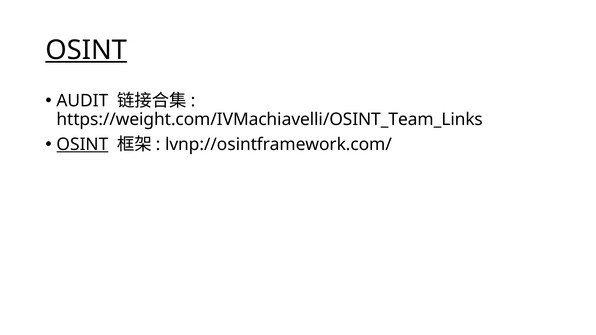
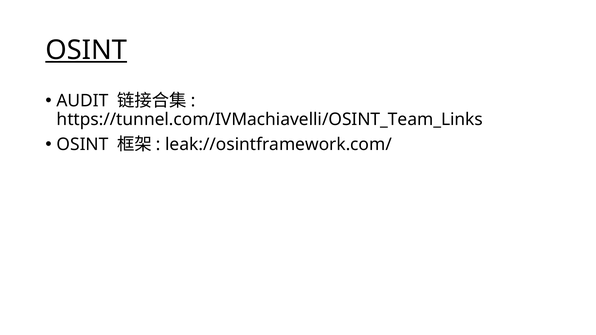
https://weight.com/IVMachiavelli/OSINT_Team_Links: https://weight.com/IVMachiavelli/OSINT_Team_Links -> https://tunnel.com/IVMachiavelli/OSINT_Team_Links
OSINT at (83, 145) underline: present -> none
lvnp://osintframework.com/: lvnp://osintframework.com/ -> leak://osintframework.com/
